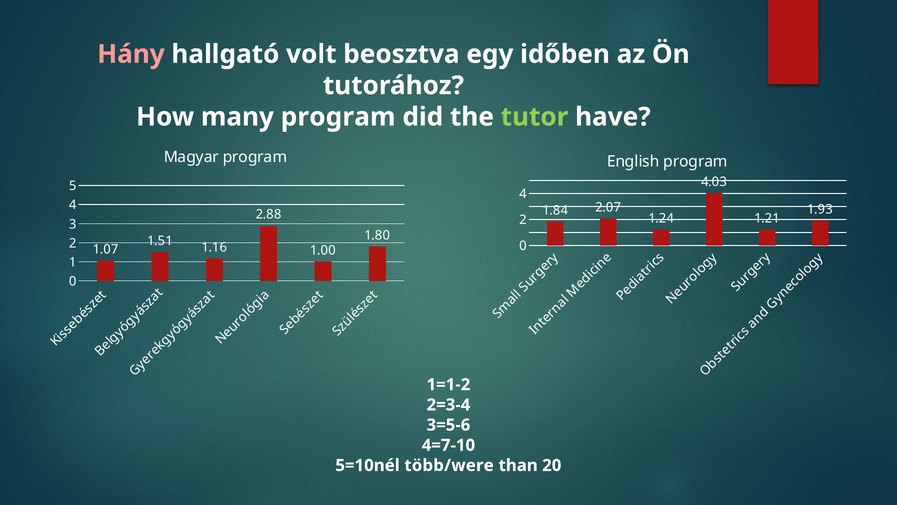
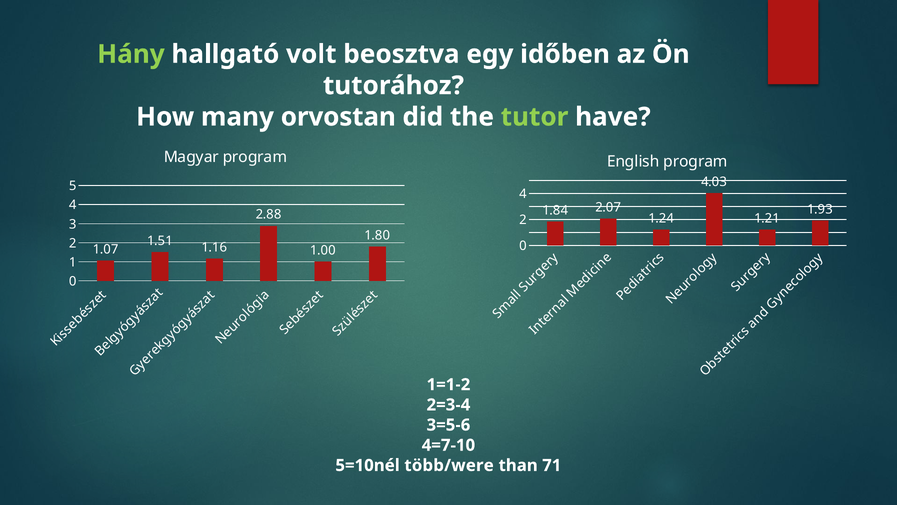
Hány colour: pink -> light green
many program: program -> orvostan
20: 20 -> 71
